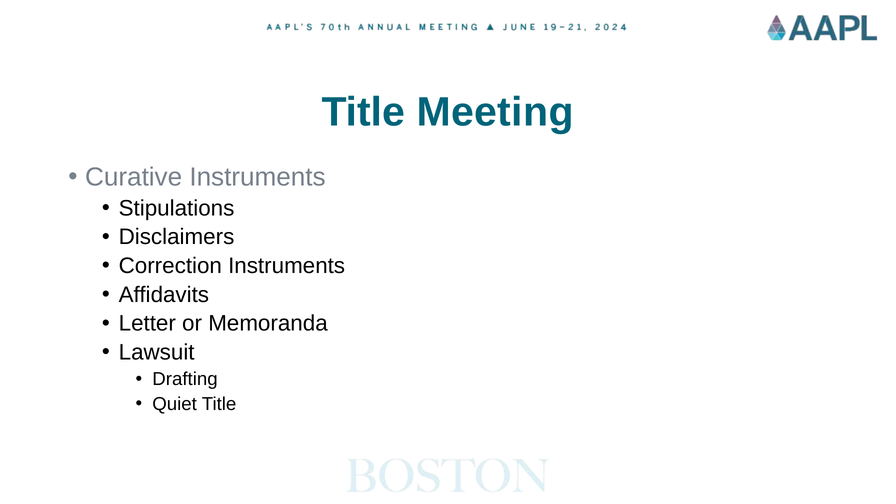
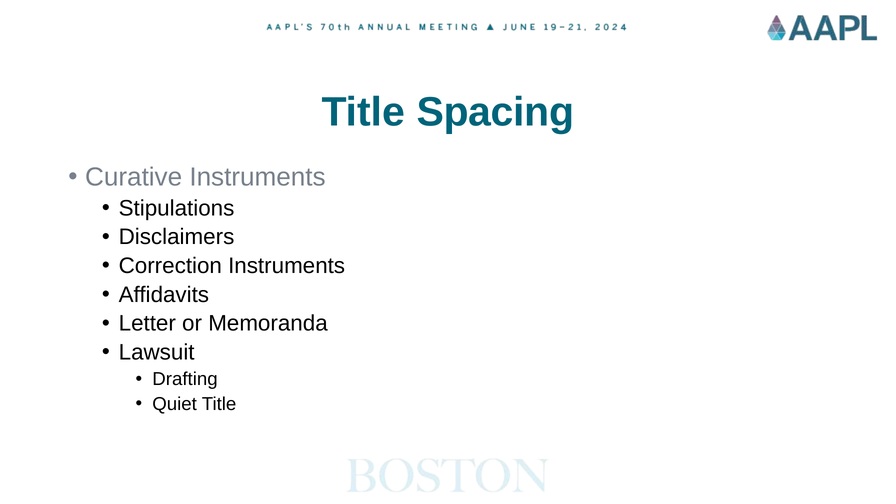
Meeting: Meeting -> Spacing
